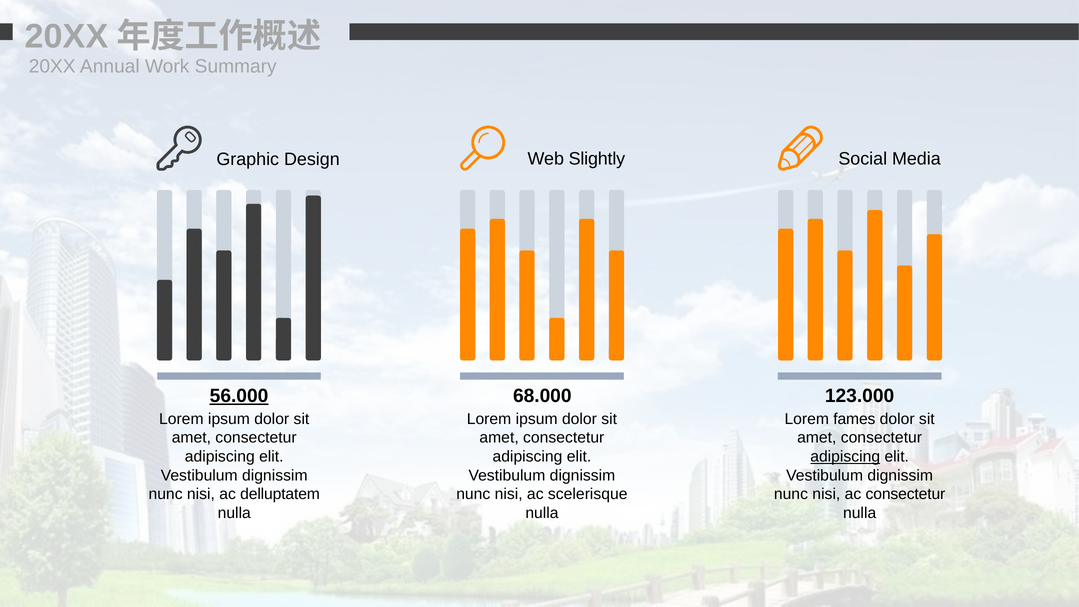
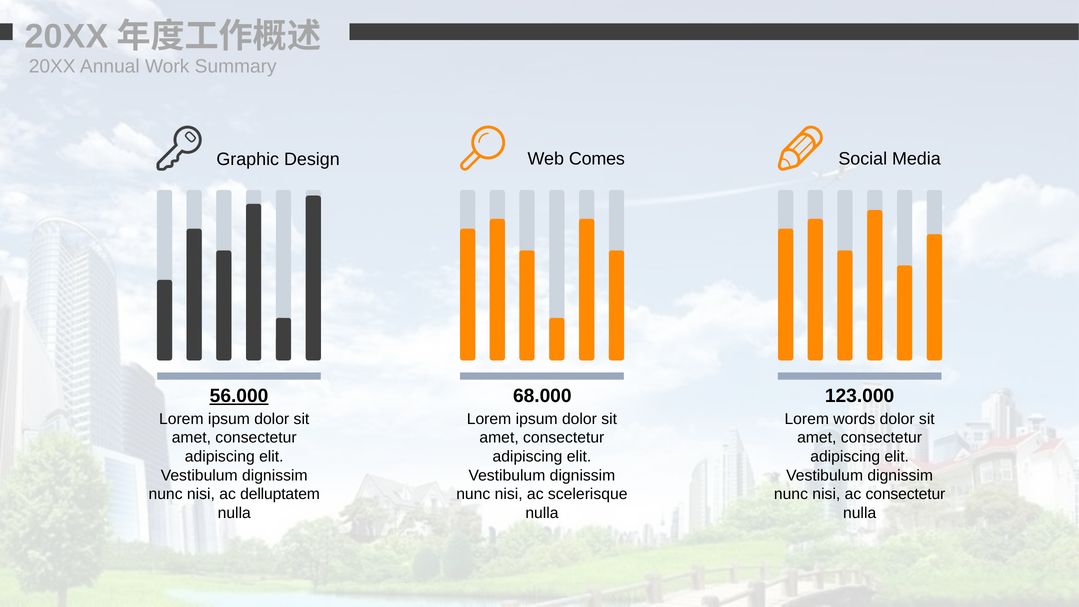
Slightly: Slightly -> Comes
fames: fames -> words
adipiscing at (845, 457) underline: present -> none
